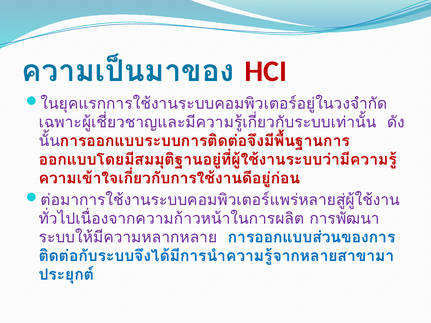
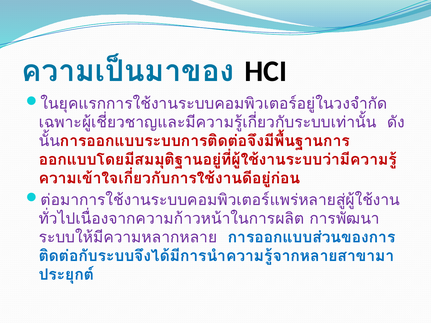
HCI colour: red -> black
